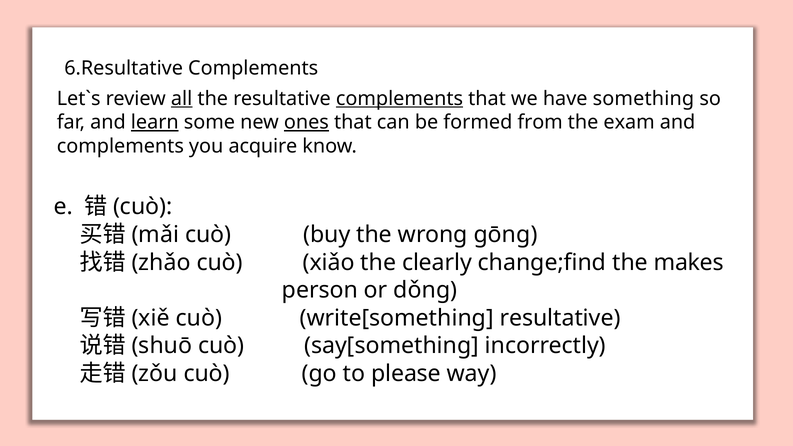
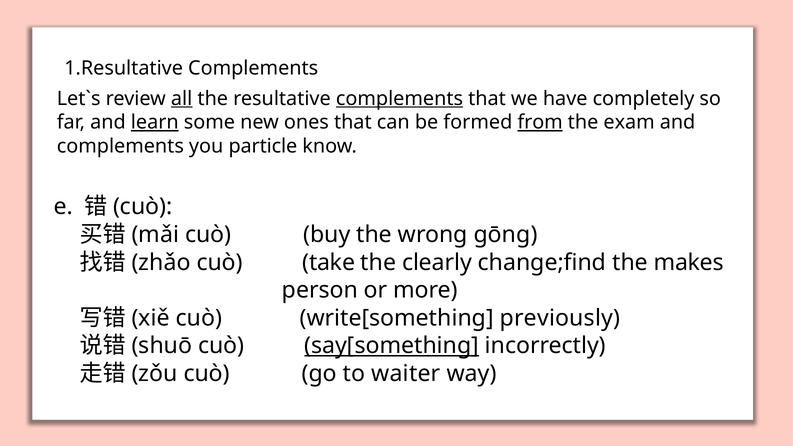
6.Resultative: 6.Resultative -> 1.Resultative
something: something -> completely
ones underline: present -> none
from underline: none -> present
acquire: acquire -> particle
xiǎo: xiǎo -> take
dǒng: dǒng -> more
write[something resultative: resultative -> previously
say[something underline: none -> present
please: please -> waiter
